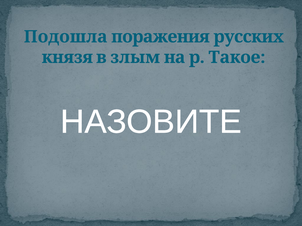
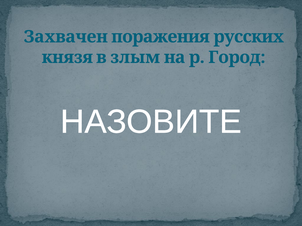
Подошла: Подошла -> Захвачен
Такое: Такое -> Город
